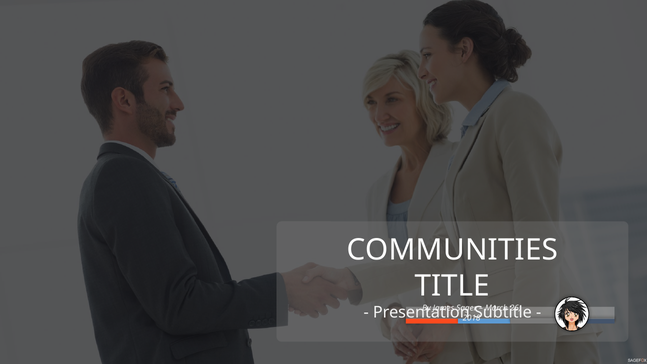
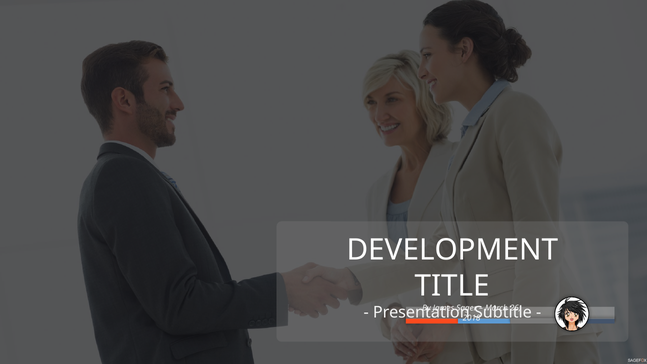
COMMUNITIES: COMMUNITIES -> DEVELOPMENT
